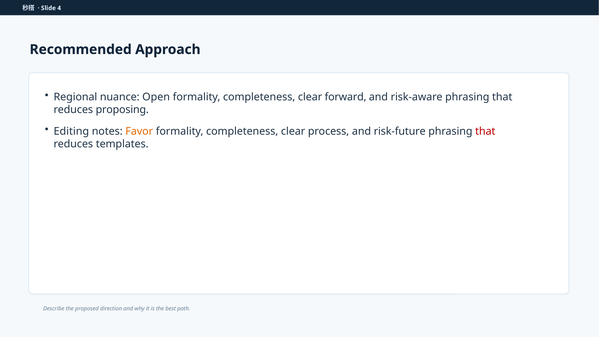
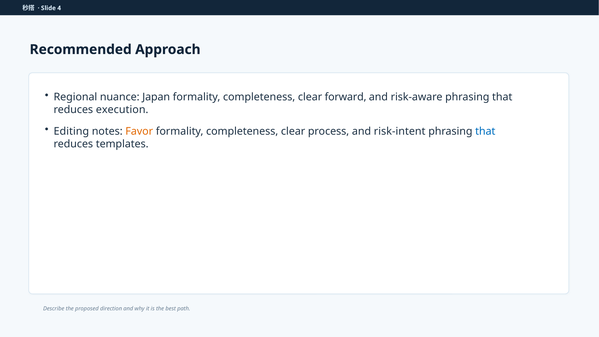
Open: Open -> Japan
proposing: proposing -> execution
risk-future: risk-future -> risk-intent
that at (485, 131) colour: red -> blue
